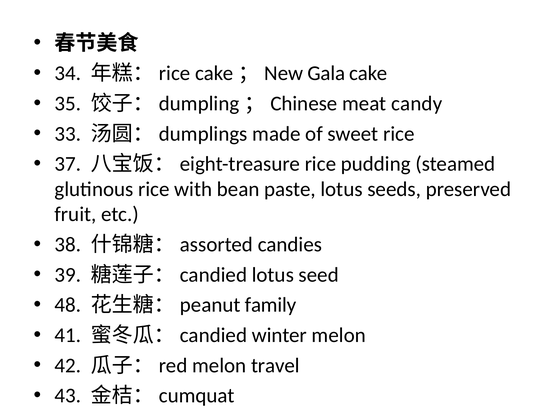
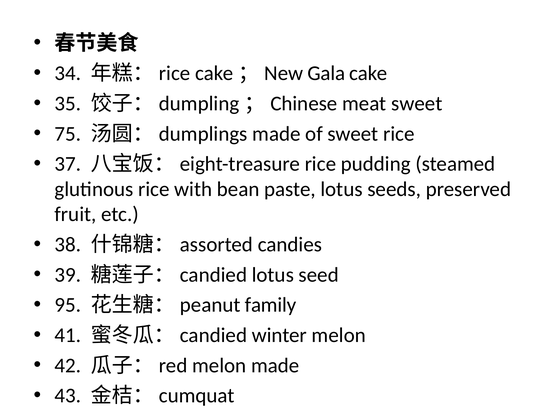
meat candy: candy -> sweet
33: 33 -> 75
48: 48 -> 95
melon travel: travel -> made
